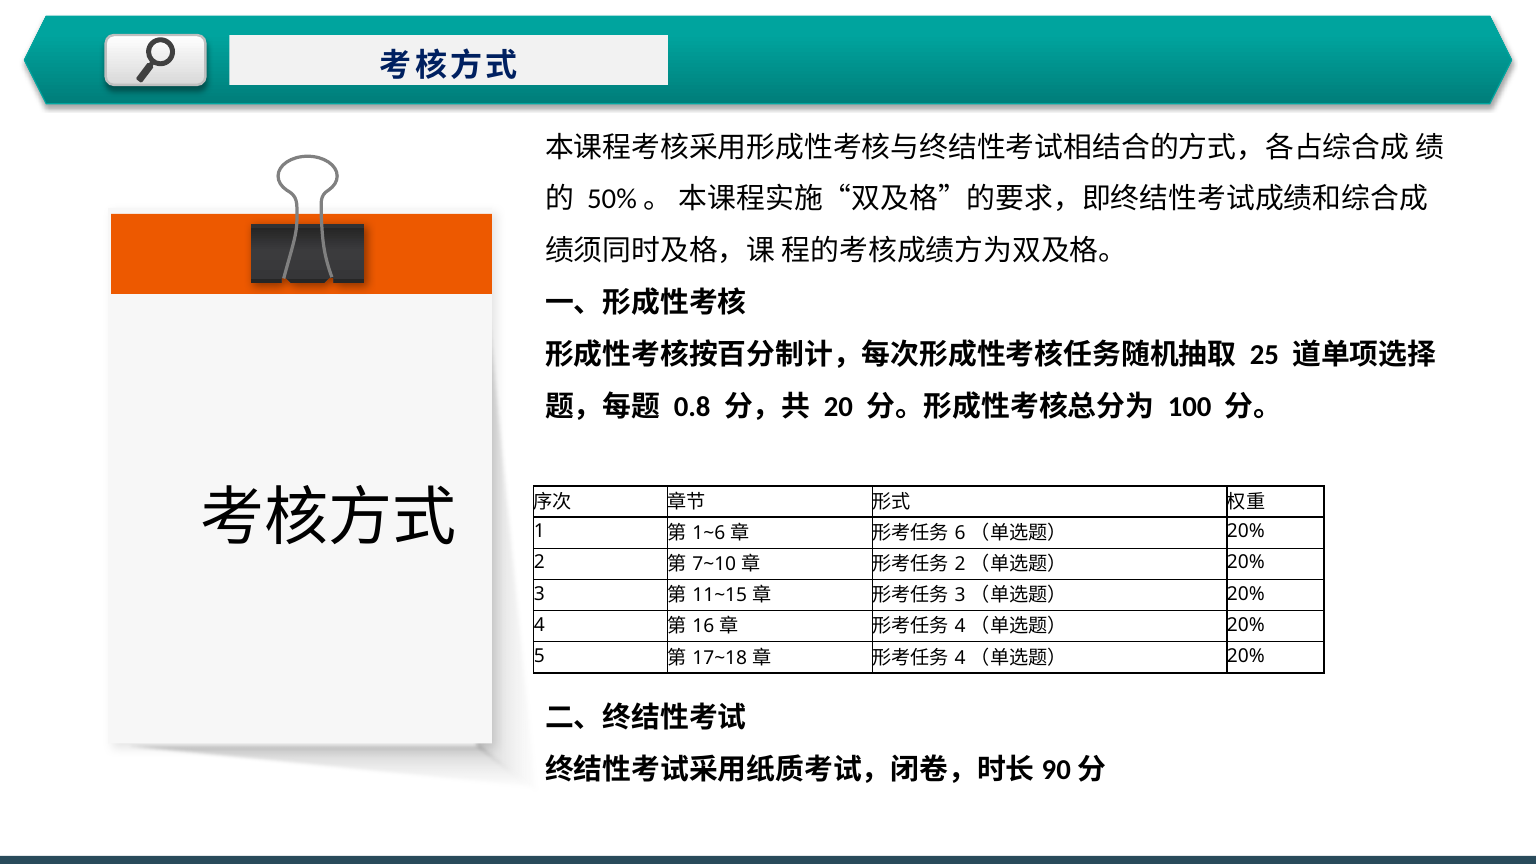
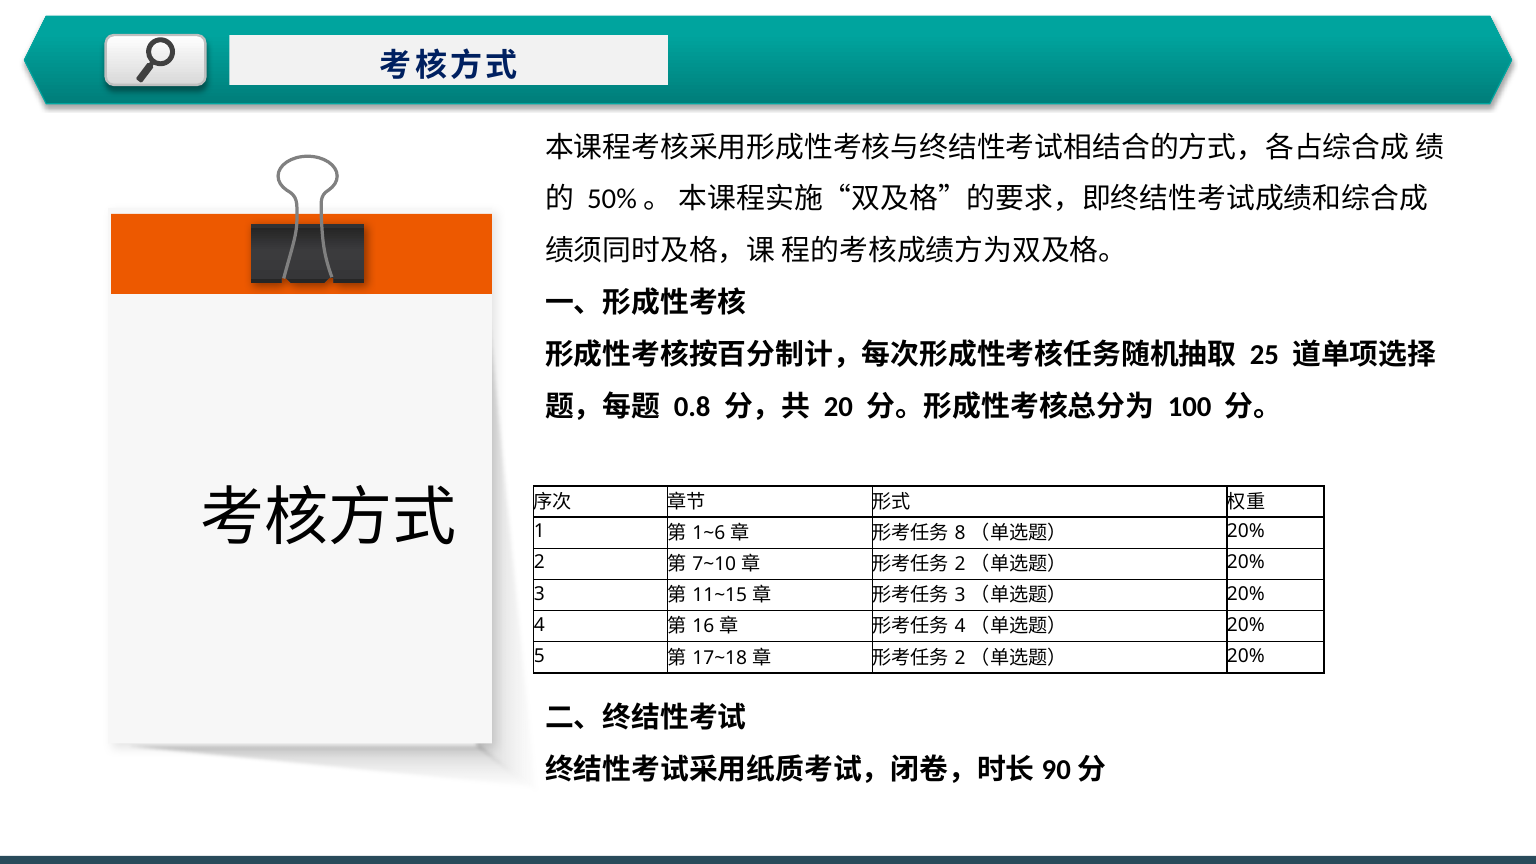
6: 6 -> 8
4 at (960, 658): 4 -> 2
